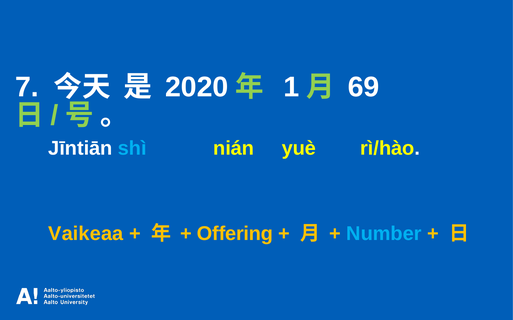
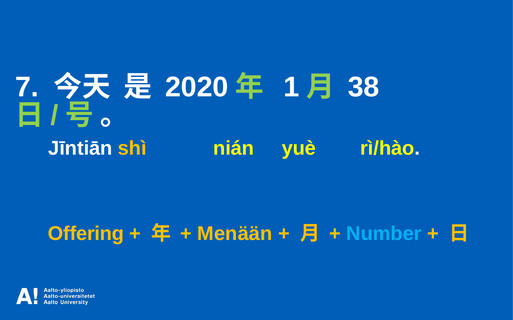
69: 69 -> 38
shì colour: light blue -> yellow
Vaikeaa: Vaikeaa -> Offering
Offering: Offering -> Menään
